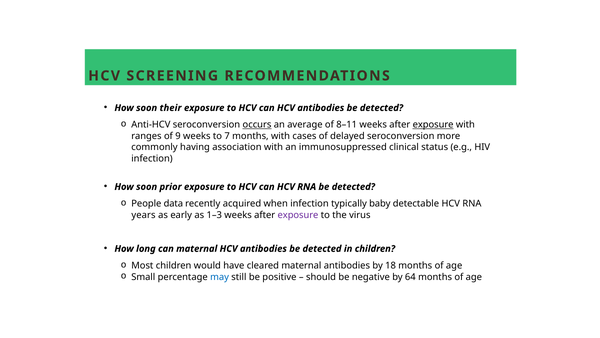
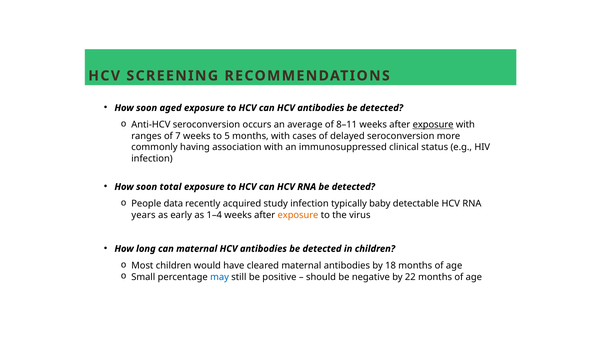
their: their -> aged
occurs underline: present -> none
9: 9 -> 7
7: 7 -> 5
prior: prior -> total
when: when -> study
1–3: 1–3 -> 1–4
exposure at (298, 215) colour: purple -> orange
64: 64 -> 22
